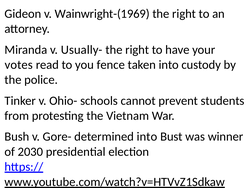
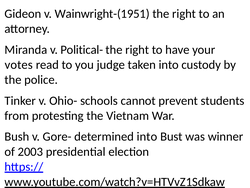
Wainwright-(1969: Wainwright-(1969 -> Wainwright-(1951
Usually-: Usually- -> Political-
fence: fence -> judge
2030: 2030 -> 2003
